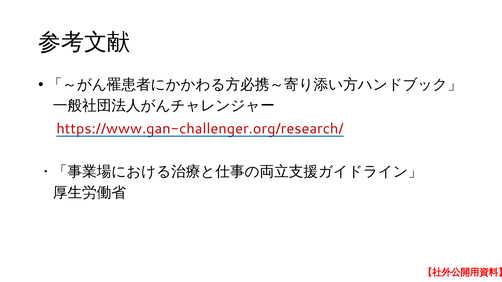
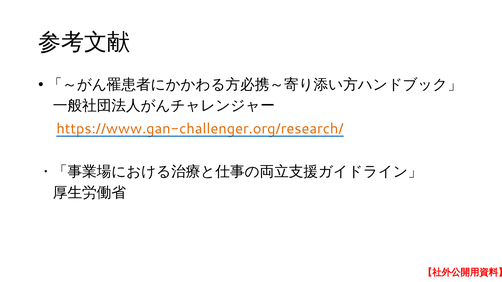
https://www.gan-challenger.org/research/ colour: red -> orange
